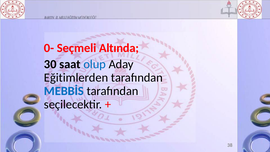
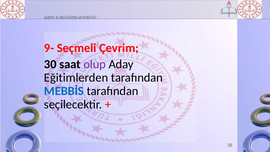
0-: 0- -> 9-
Altında: Altında -> Çevrim
olup colour: blue -> purple
